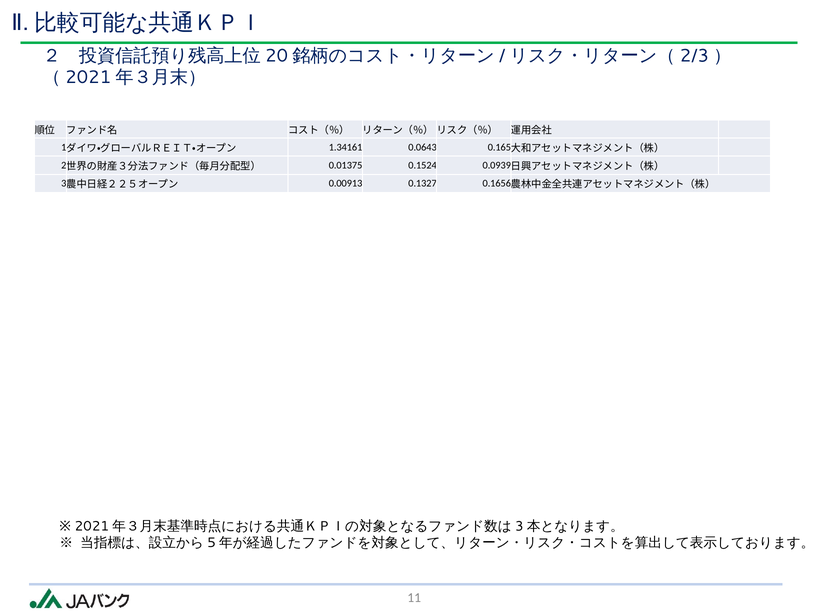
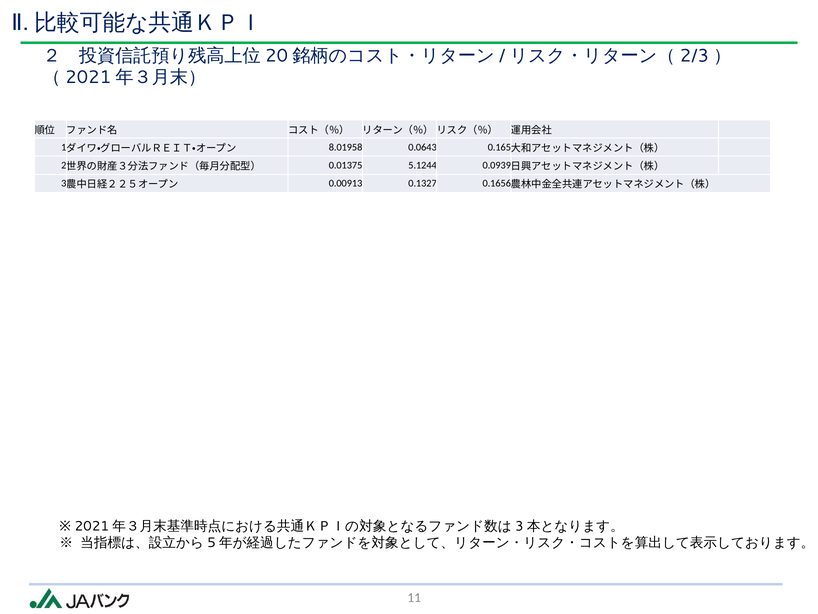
1.34161: 1.34161 -> 8.01958
0.1524: 0.1524 -> 5.1244
